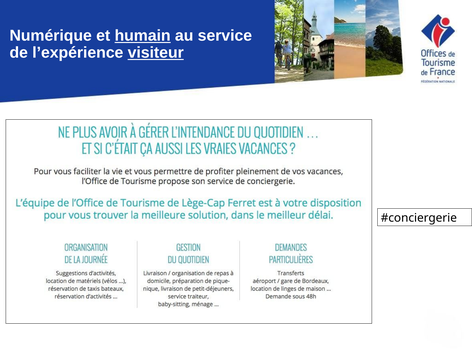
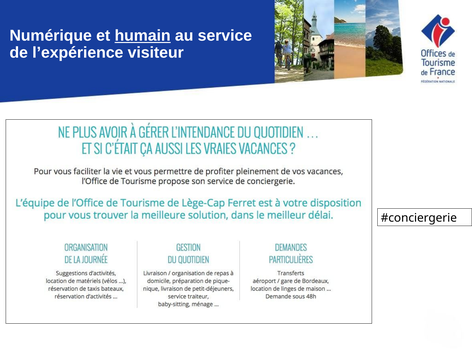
visiteur underline: present -> none
